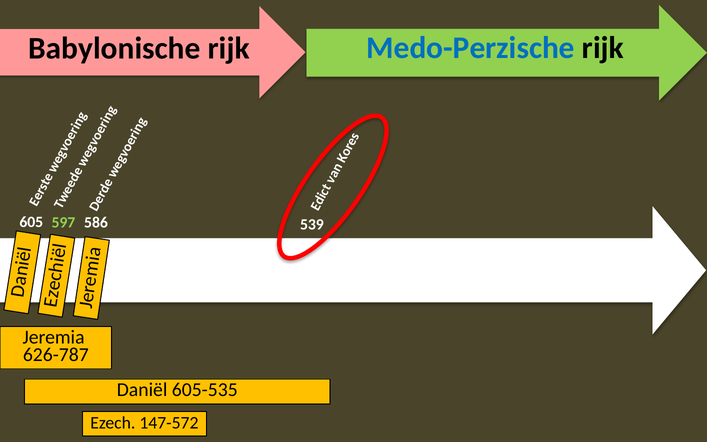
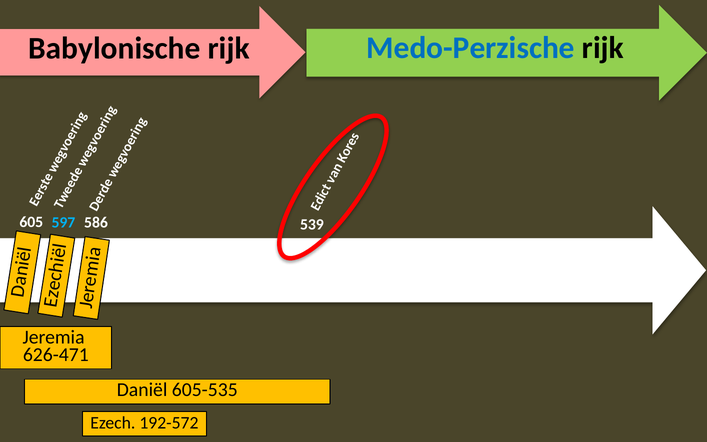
597 colour: light green -> light blue
626-787: 626-787 -> 626-471
147-572: 147-572 -> 192-572
